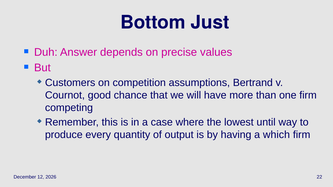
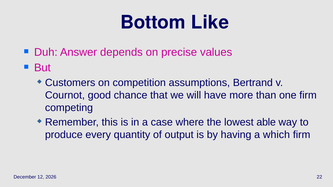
Just: Just -> Like
until: until -> able
